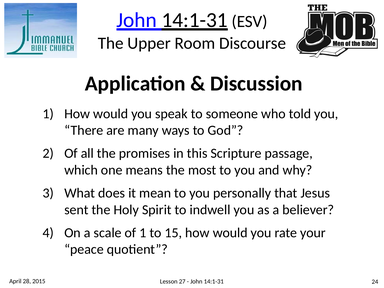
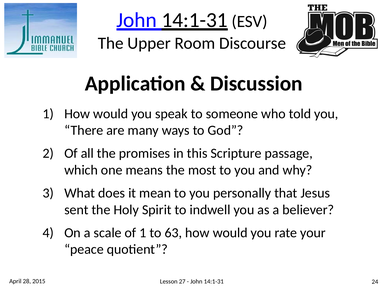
15: 15 -> 63
